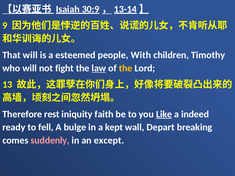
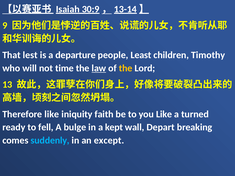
That will: will -> lest
esteemed: esteemed -> departure
With: With -> Least
fight: fight -> time
Therefore rest: rest -> like
Like at (164, 114) underline: present -> none
indeed: indeed -> turned
suddenly colour: pink -> light blue
